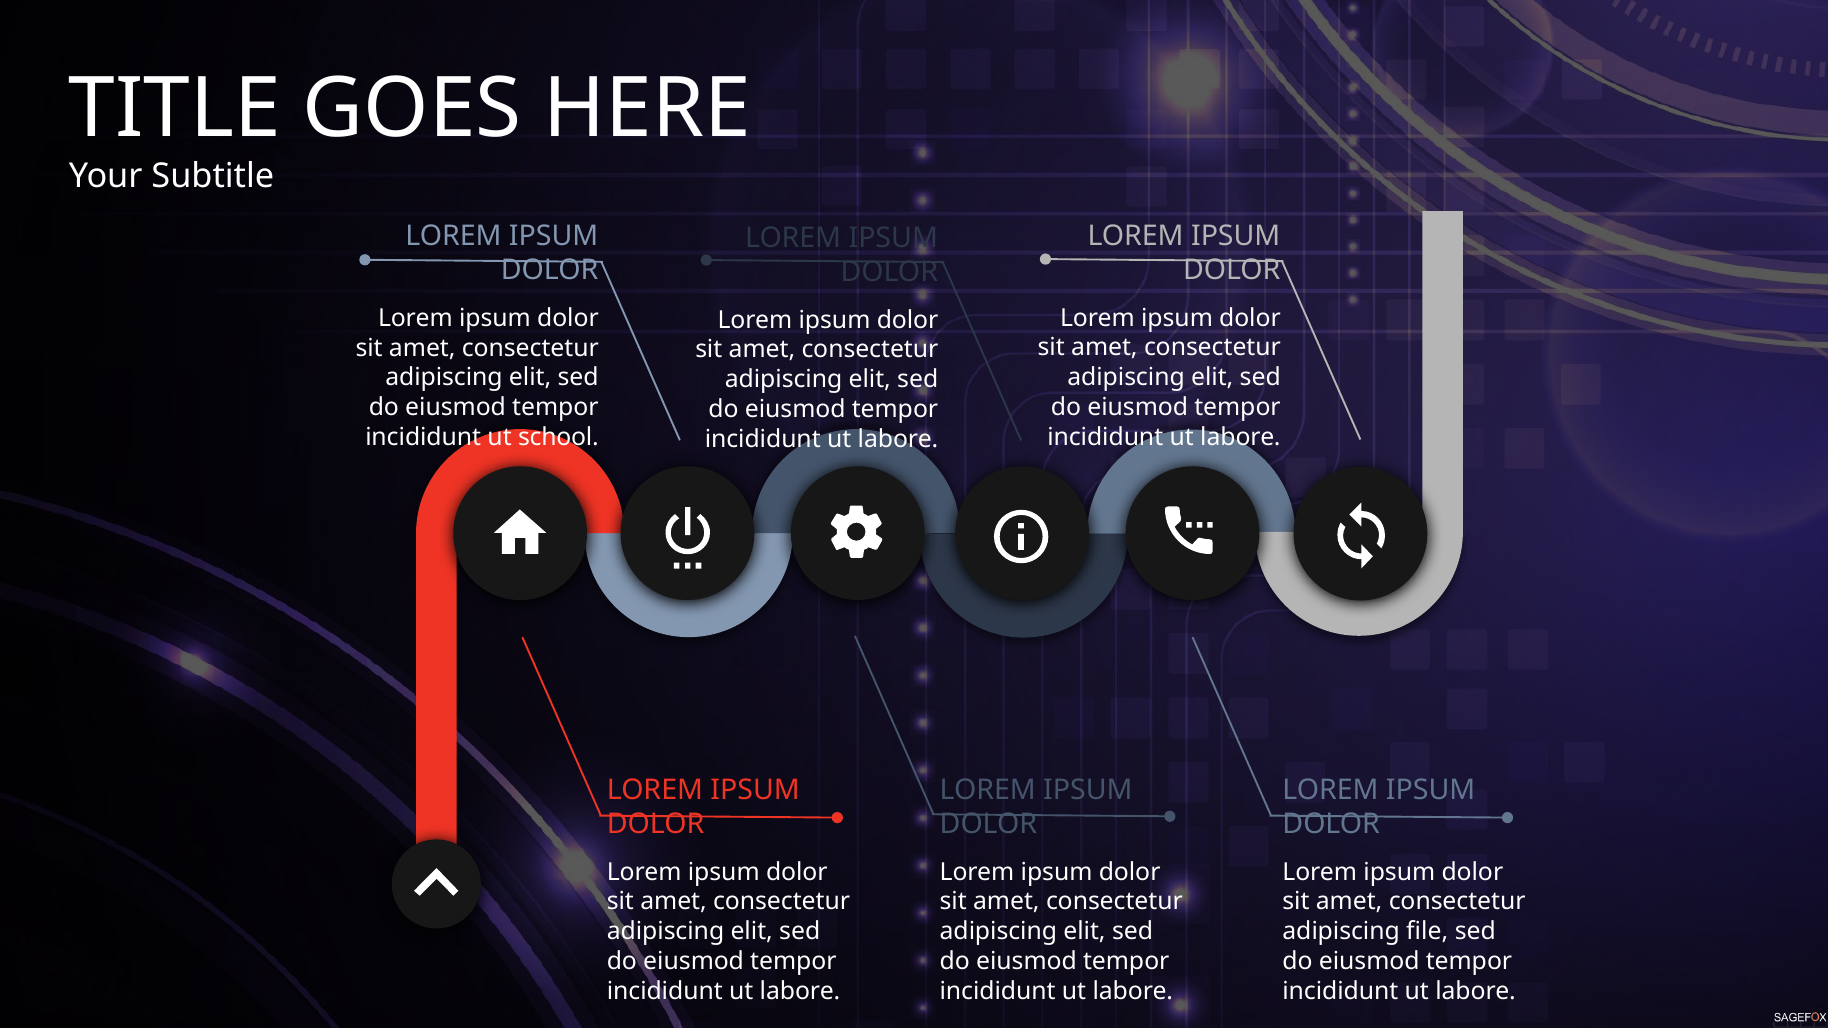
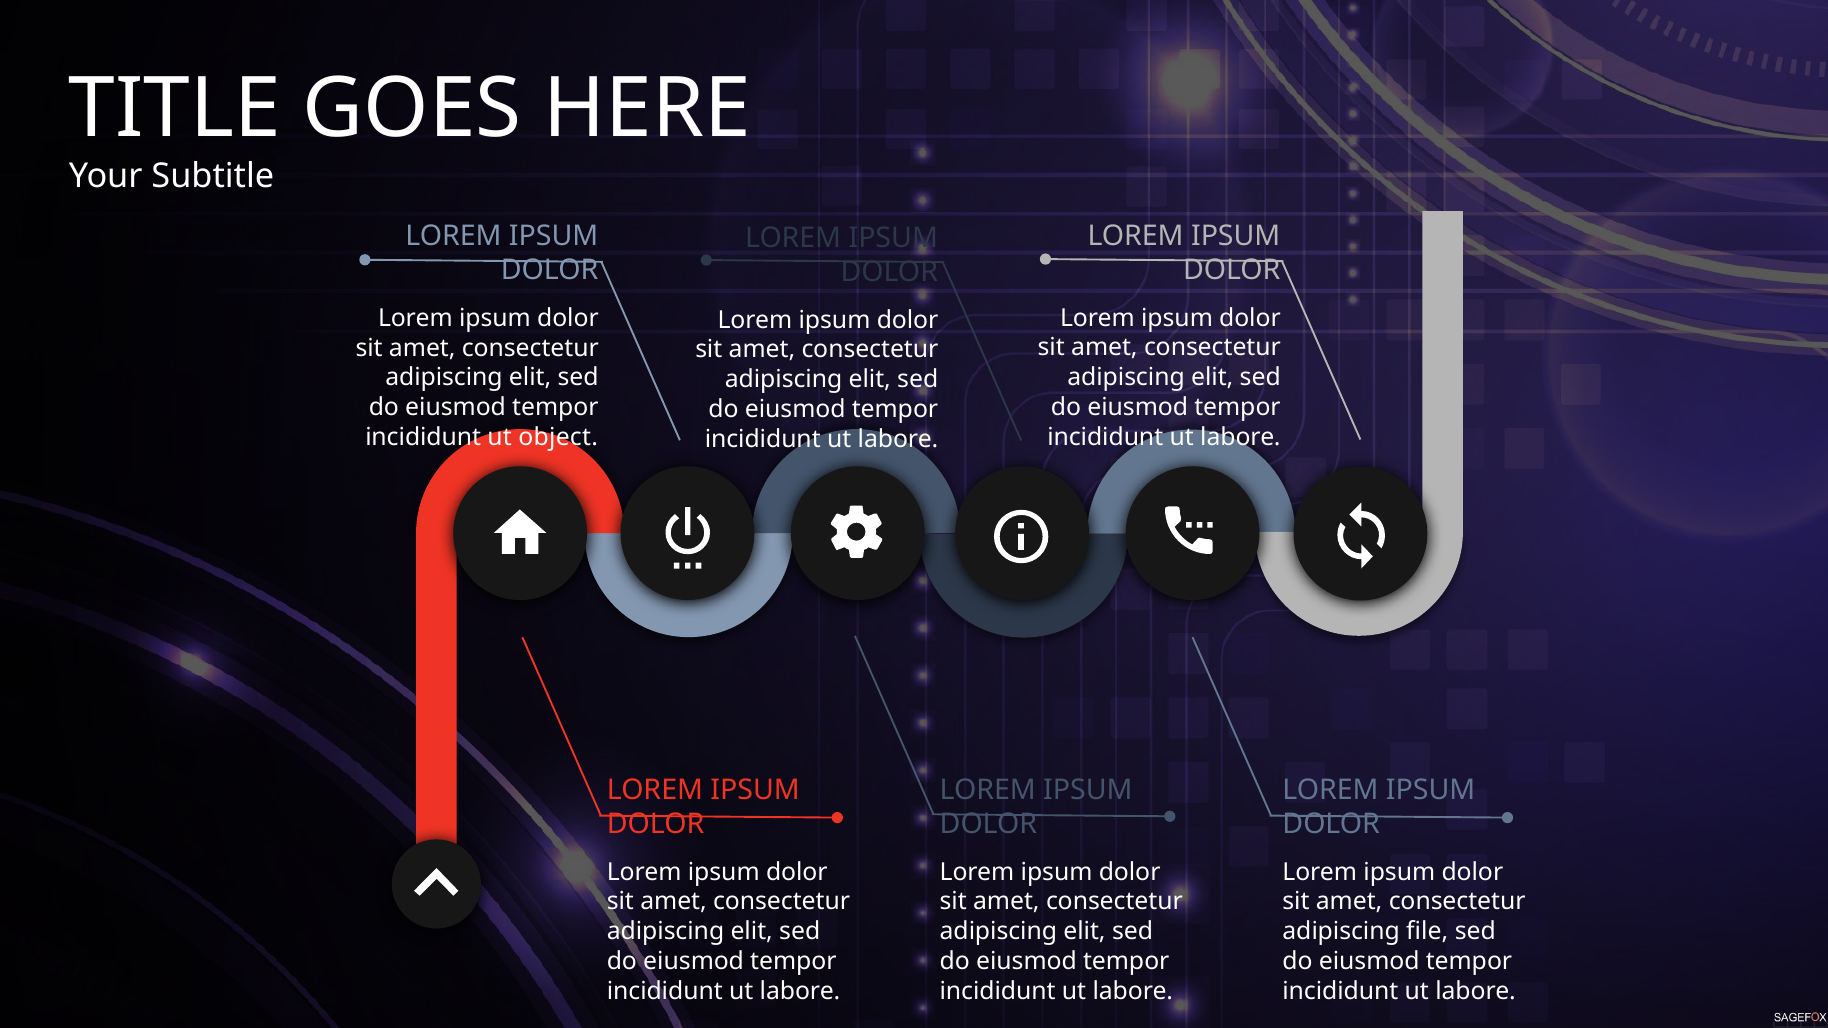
school: school -> object
